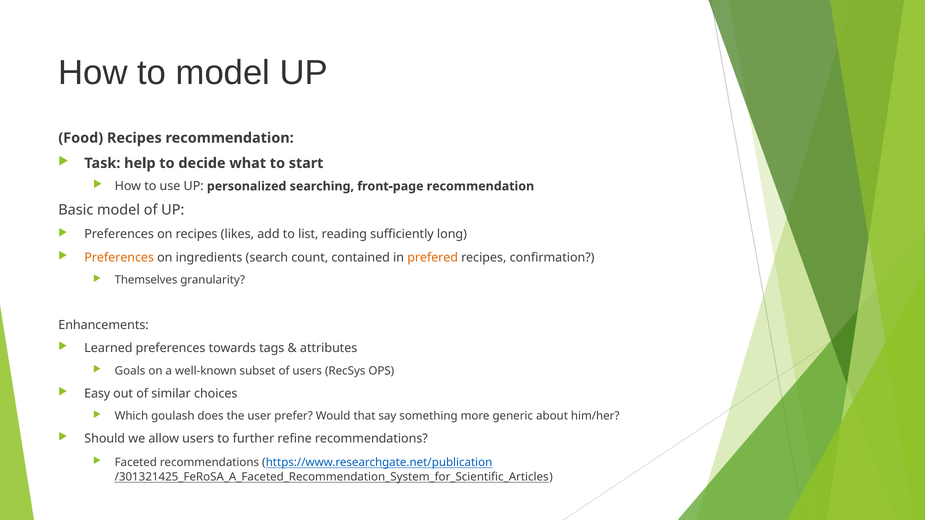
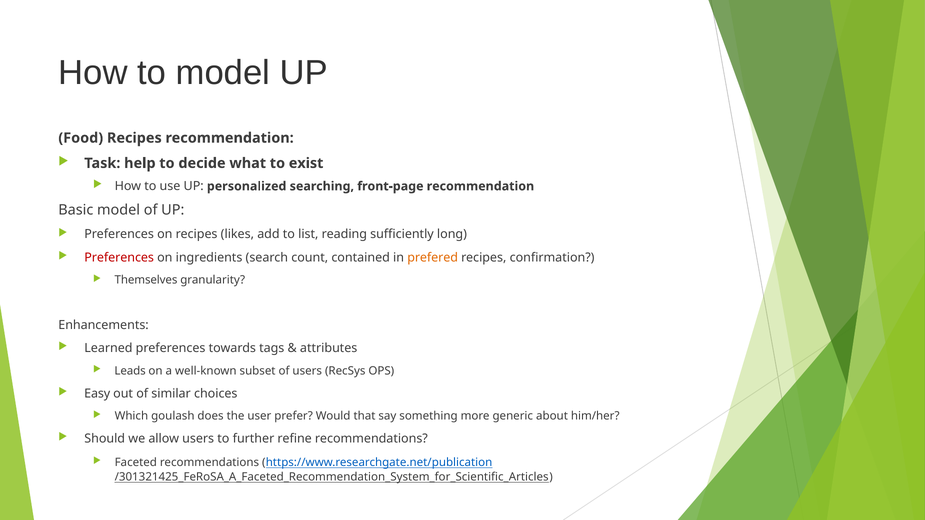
start: start -> exist
Preferences at (119, 258) colour: orange -> red
Goals: Goals -> Leads
